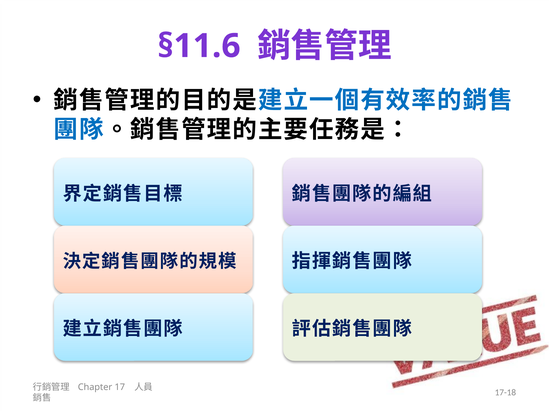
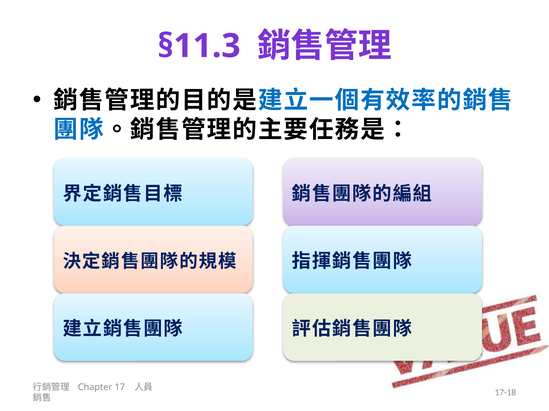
§11.6: §11.6 -> §11.3
